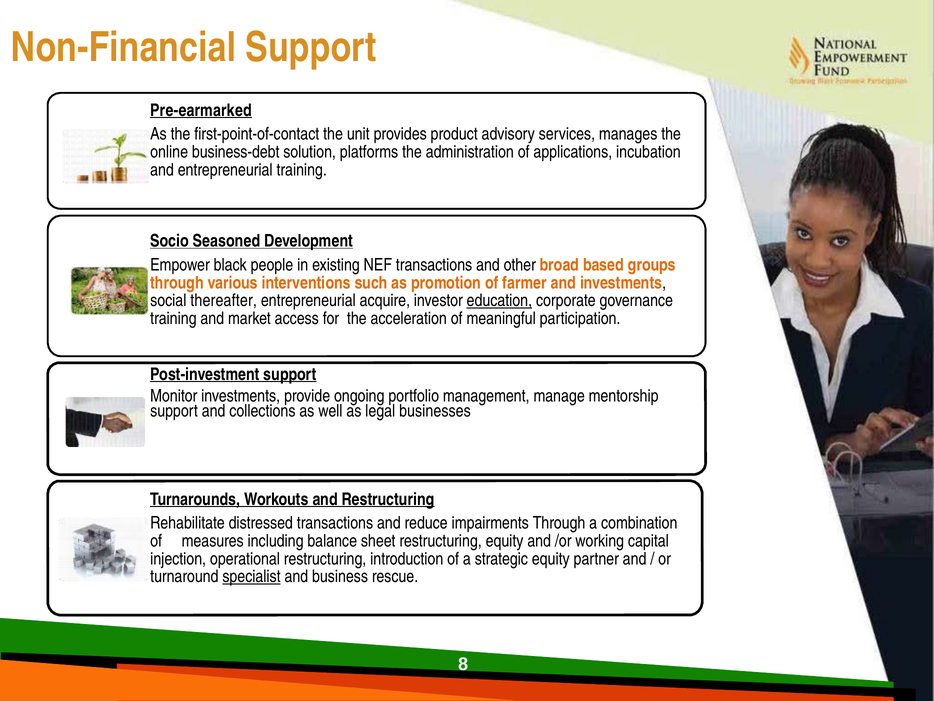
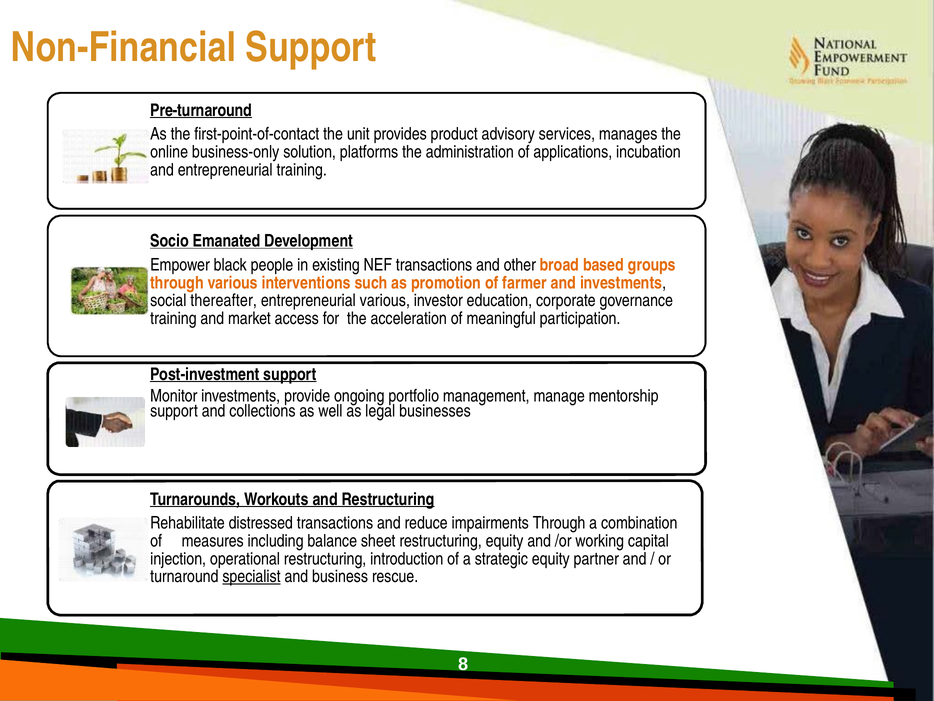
Pre-earmarked: Pre-earmarked -> Pre-turnaround
business-debt: business-debt -> business-only
Seasoned: Seasoned -> Emanated
entrepreneurial acquire: acquire -> various
education underline: present -> none
